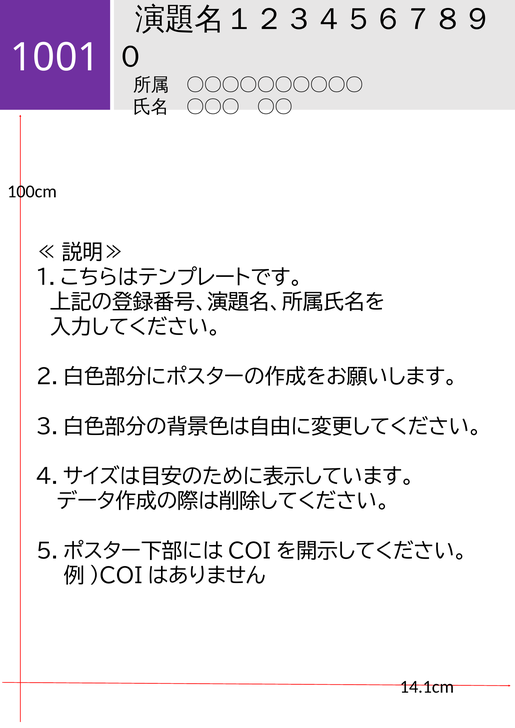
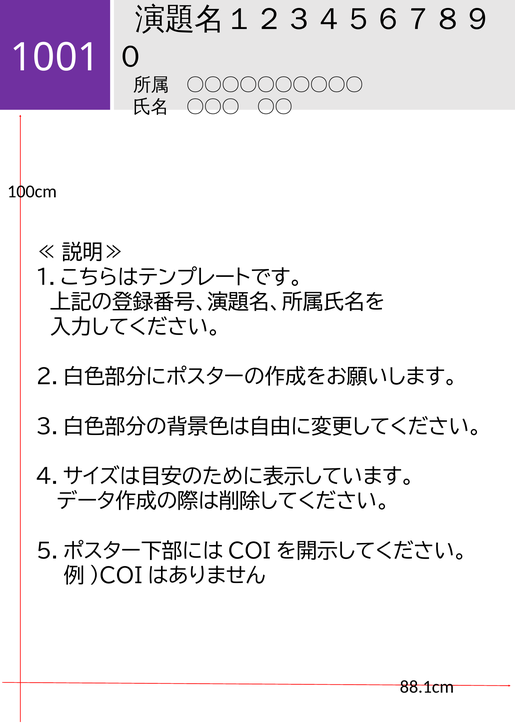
14.1cm: 14.1cm -> 88.1cm
